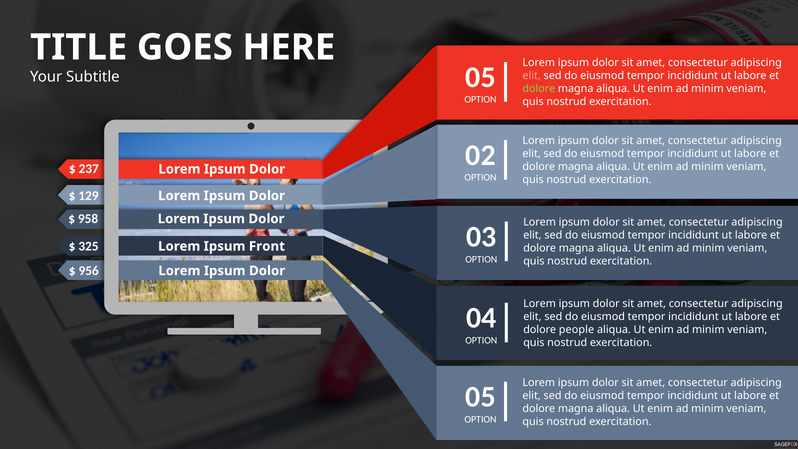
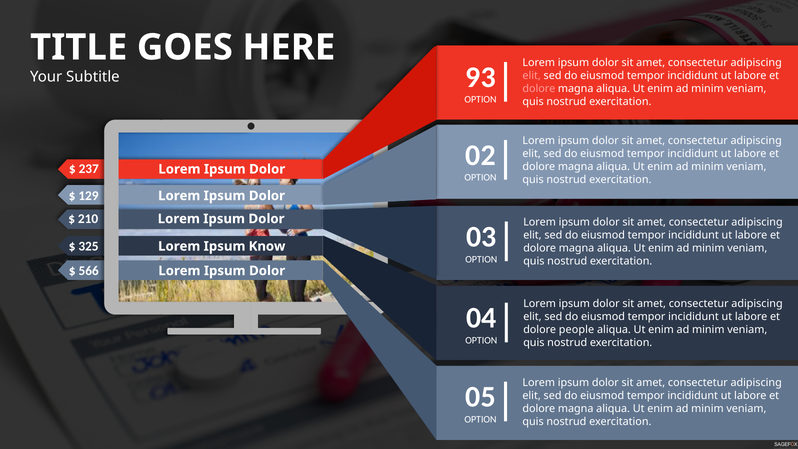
05 at (481, 77): 05 -> 93
dolore at (539, 89) colour: light green -> pink
958: 958 -> 210
Front: Front -> Know
956: 956 -> 566
